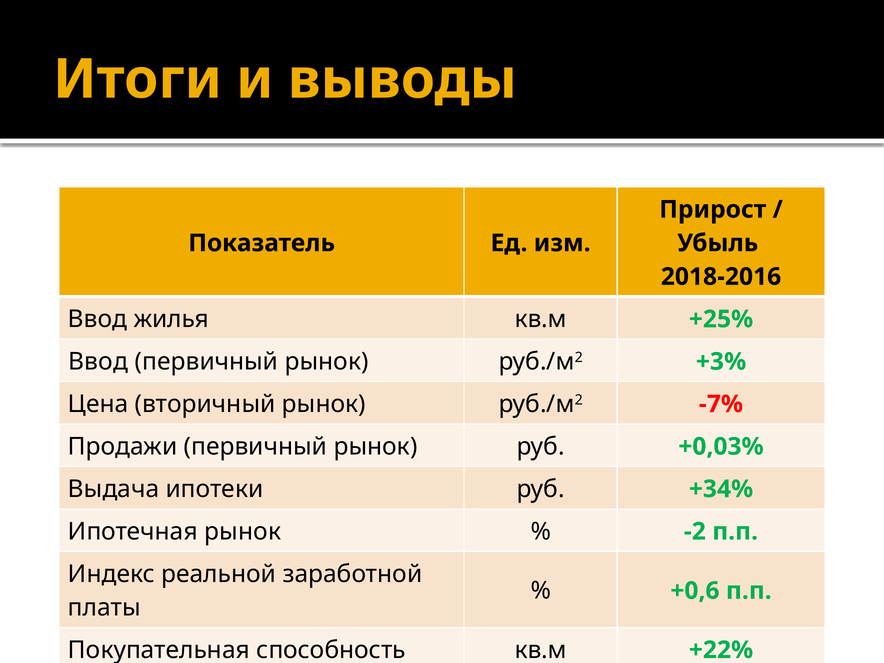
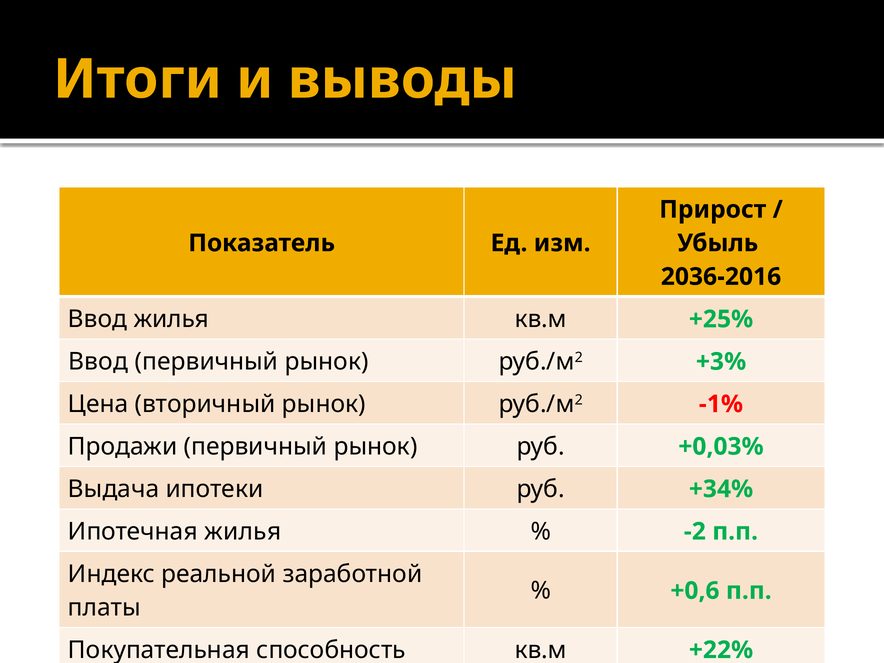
2018-2016: 2018-2016 -> 2036-2016
-7%: -7% -> -1%
Ипотечная рынок: рынок -> жилья
